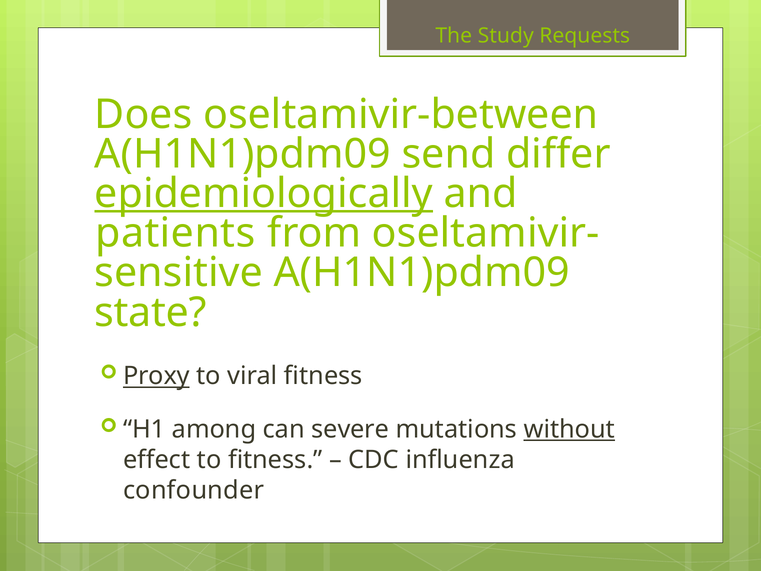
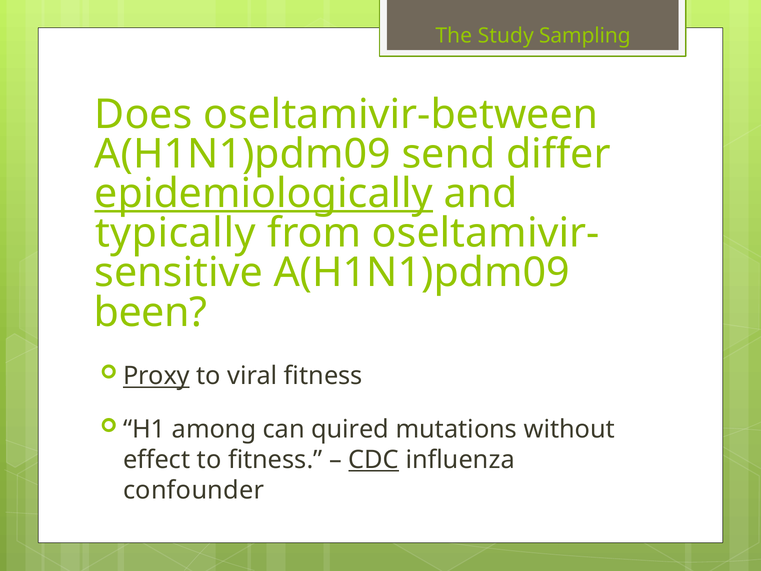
Requests: Requests -> Sampling
patients: patients -> typically
state: state -> been
severe: severe -> quired
without underline: present -> none
CDC underline: none -> present
